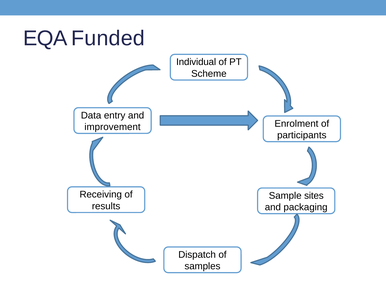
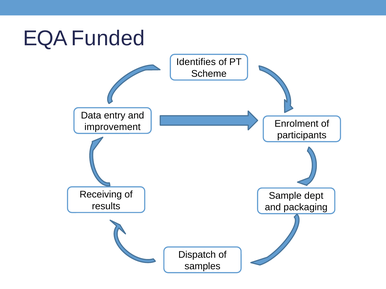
Individual: Individual -> Identifies
sites: sites -> dept
